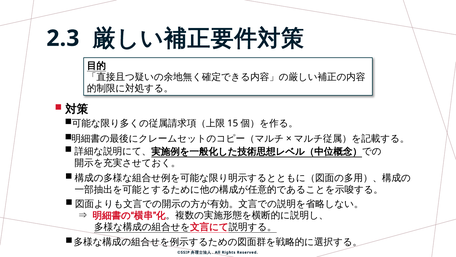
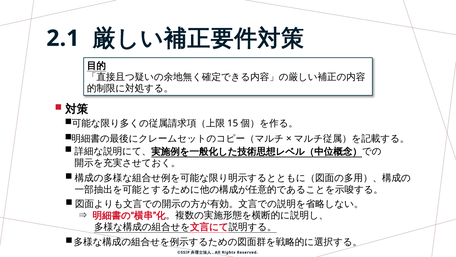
2.3: 2.3 -> 2.1
